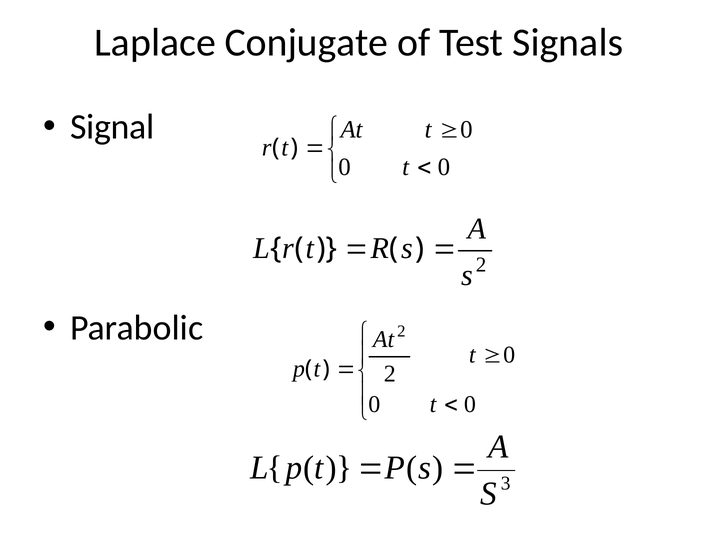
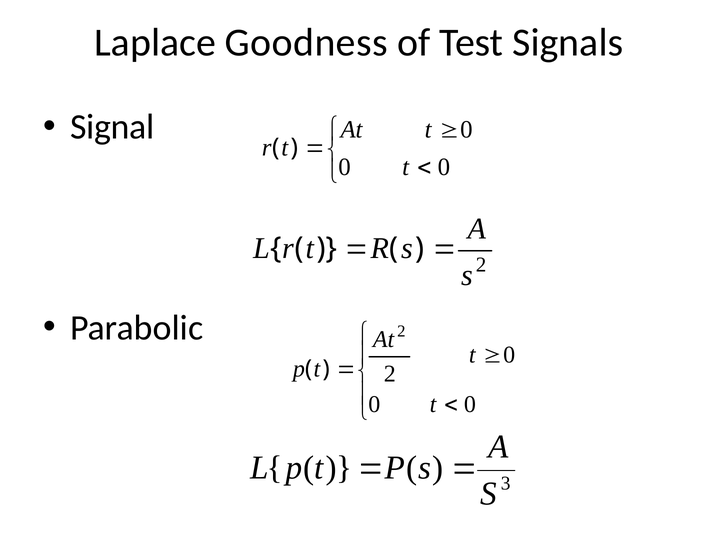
Conjugate: Conjugate -> Goodness
